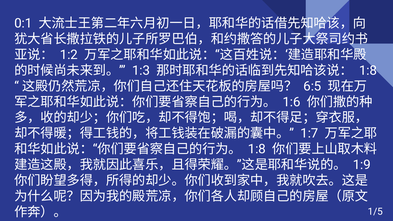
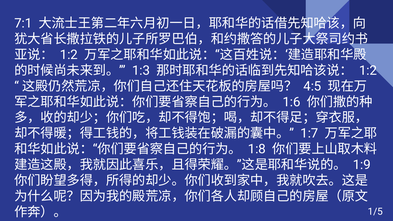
0:1: 0:1 -> 7:1
1:8 at (368, 71): 1:8 -> 1:2
6:5: 6:5 -> 4:5
